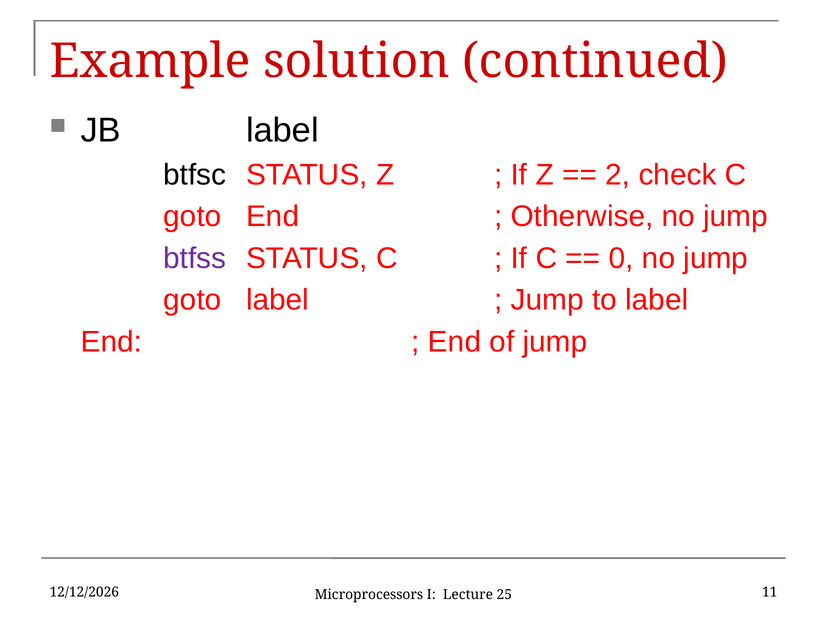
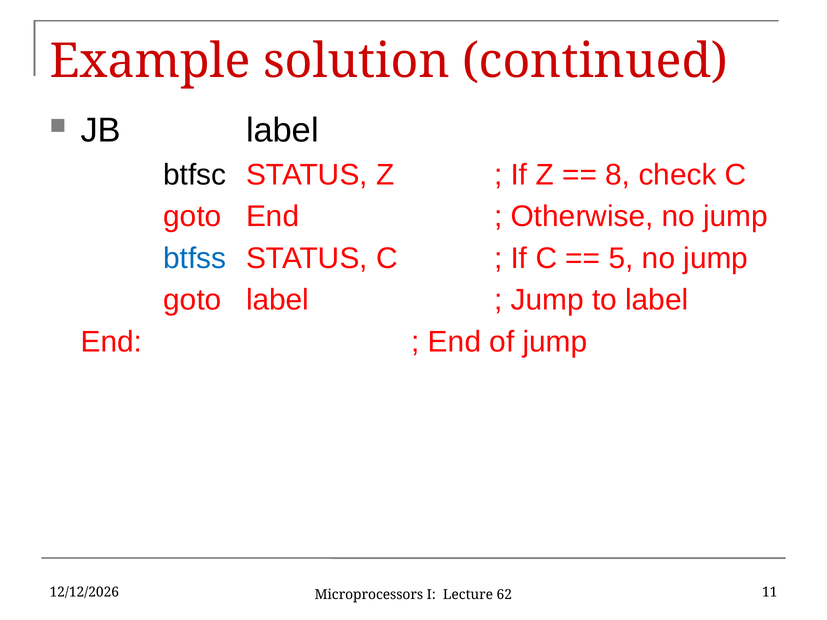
2: 2 -> 8
btfss colour: purple -> blue
0: 0 -> 5
25: 25 -> 62
